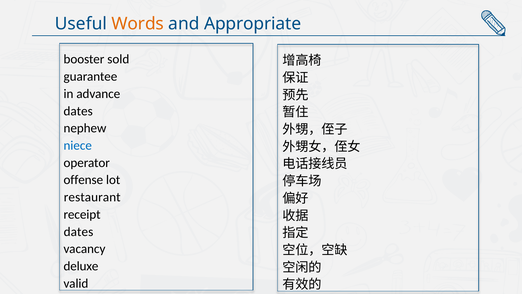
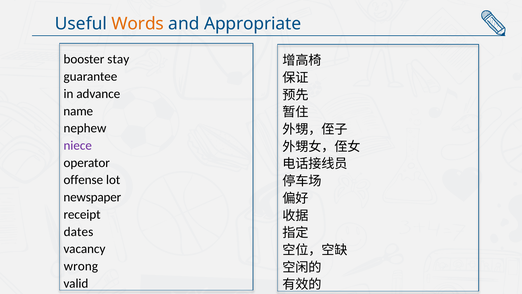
sold: sold -> stay
dates at (78, 111): dates -> name
niece colour: blue -> purple
restaurant: restaurant -> newspaper
deluxe: deluxe -> wrong
